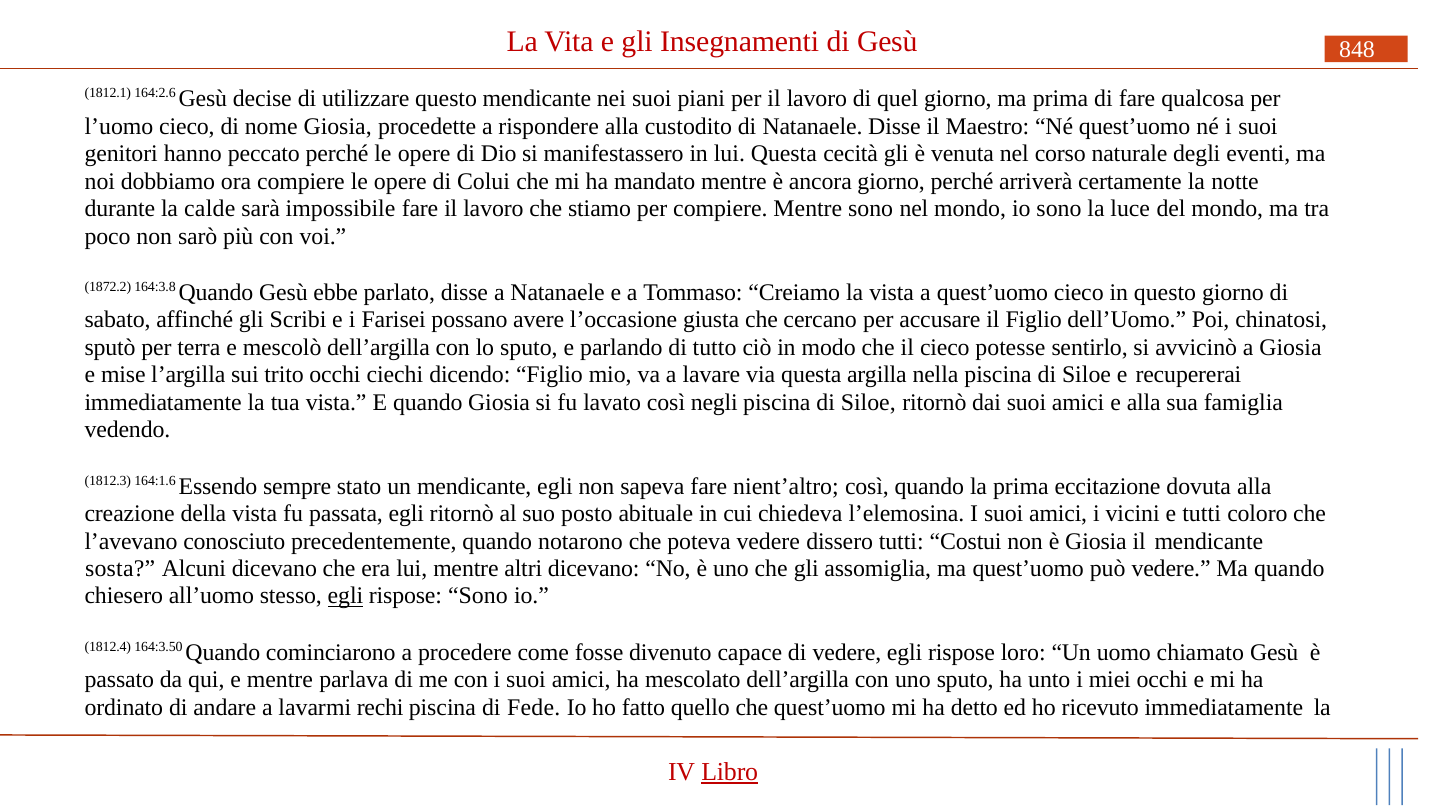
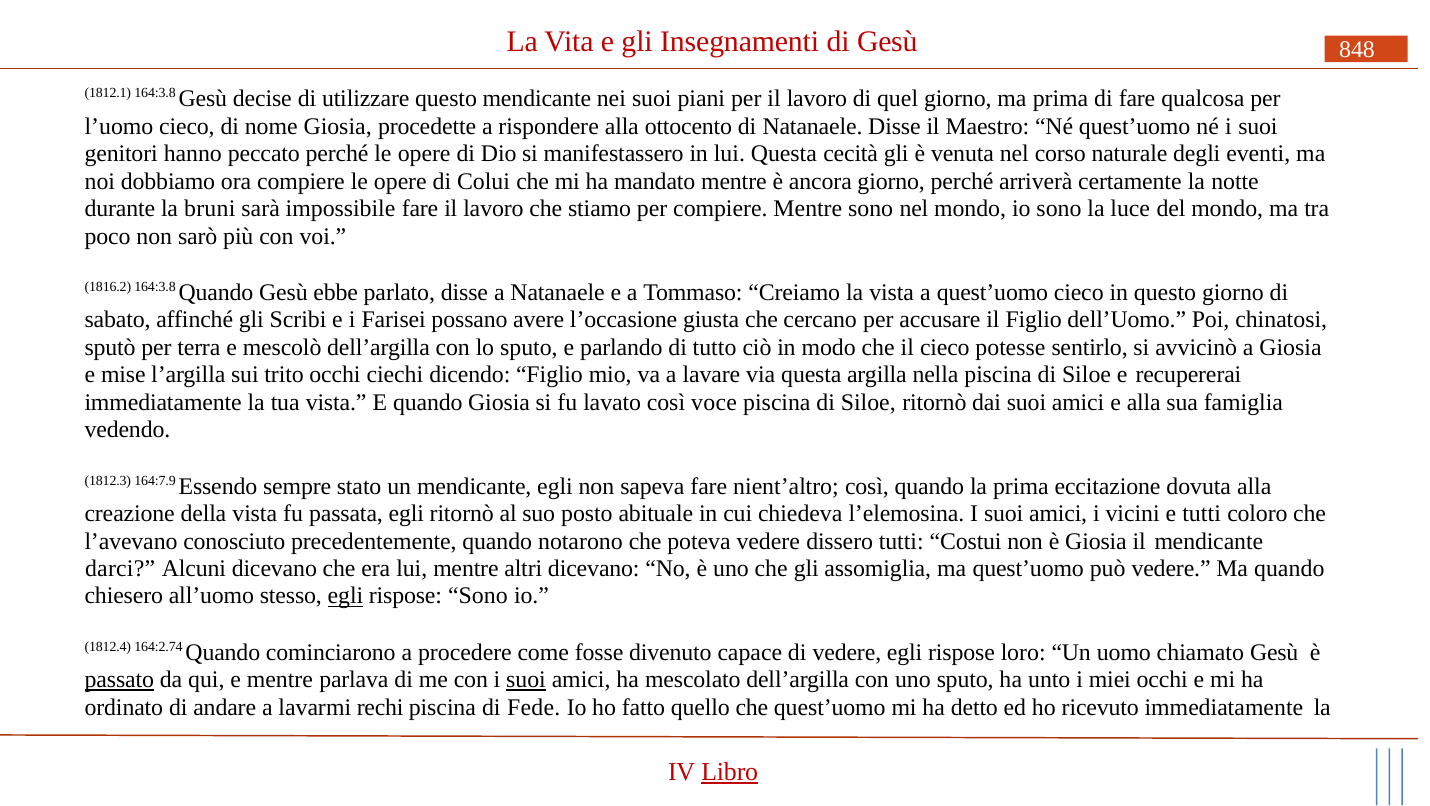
1812.1 164:2.6: 164:2.6 -> 164:3.8
custodito: custodito -> ottocento
calde: calde -> bruni
1872.2: 1872.2 -> 1816.2
negli: negli -> voce
164:1.6: 164:1.6 -> 164:7.9
sosta: sosta -> darci
164:3.50: 164:3.50 -> 164:2.74
passato underline: none -> present
suoi at (526, 679) underline: none -> present
